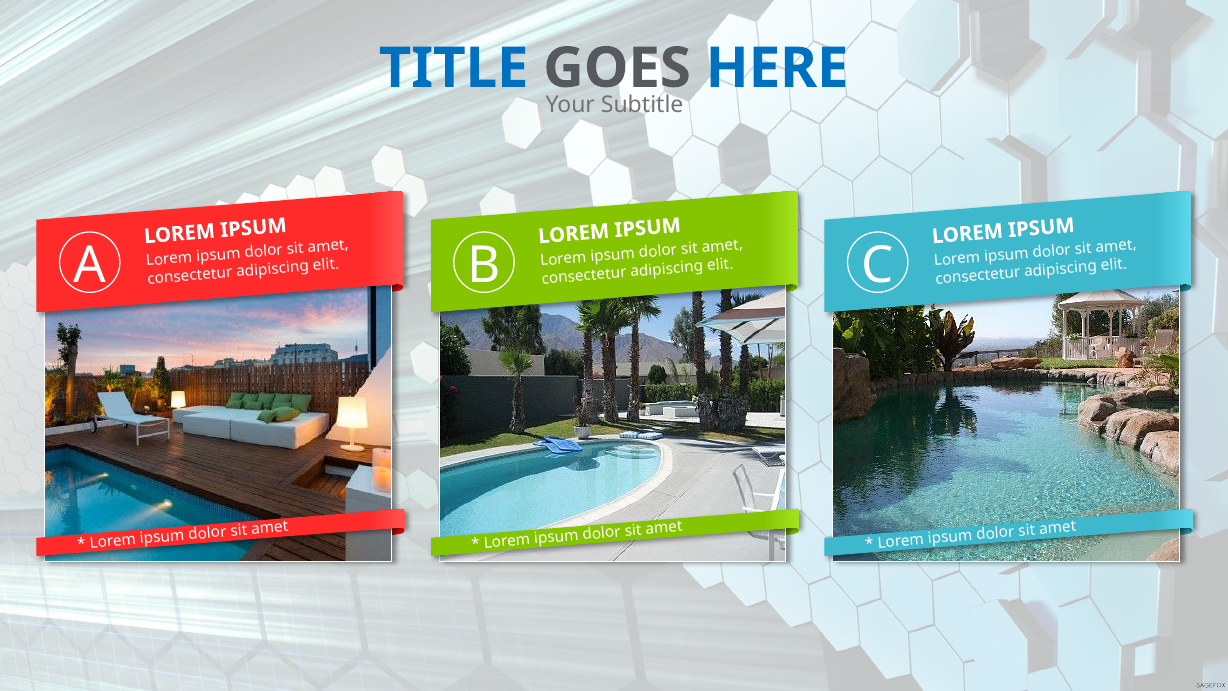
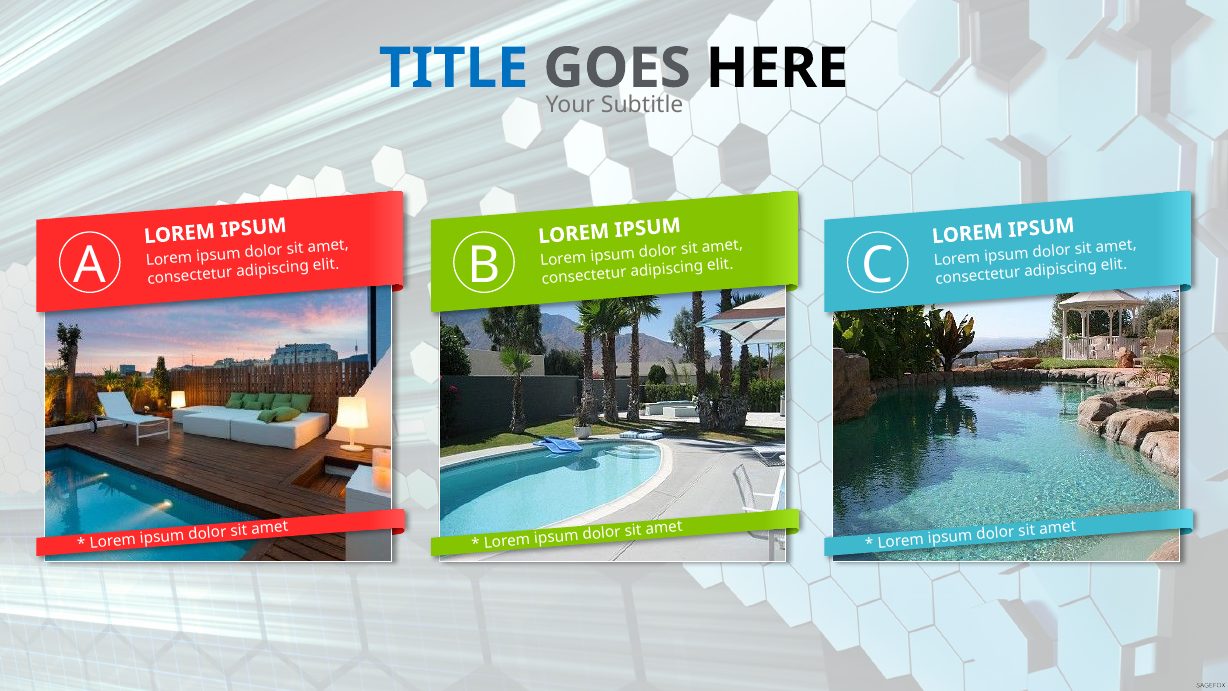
HERE colour: blue -> black
